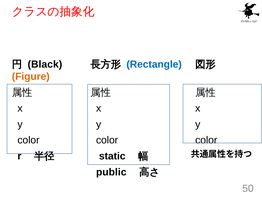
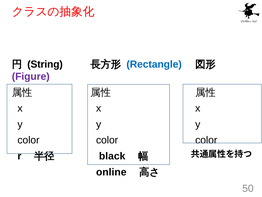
Black: Black -> String
Figure colour: orange -> purple
static: static -> black
public: public -> online
